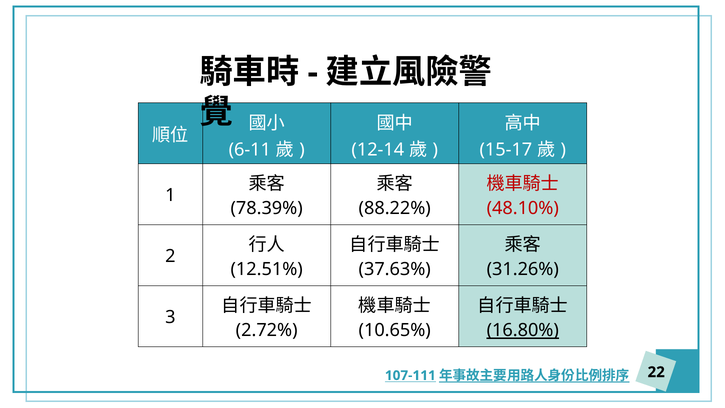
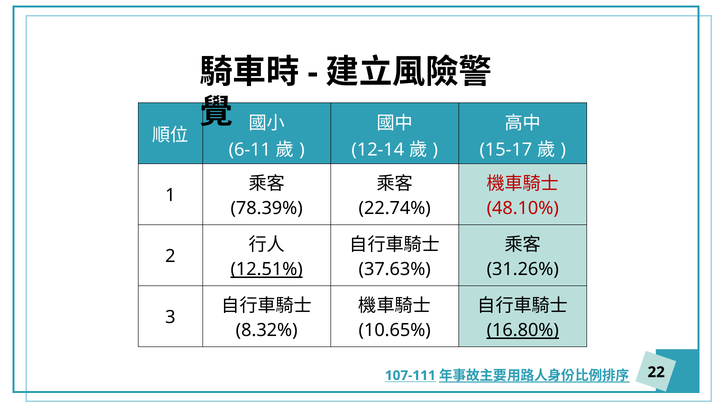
88.22%: 88.22% -> 22.74%
12.51% underline: none -> present
2.72%: 2.72% -> 8.32%
